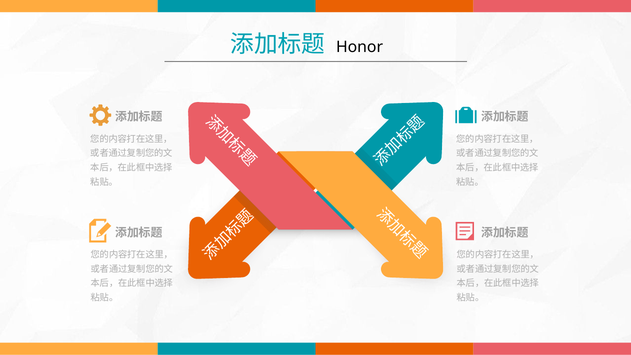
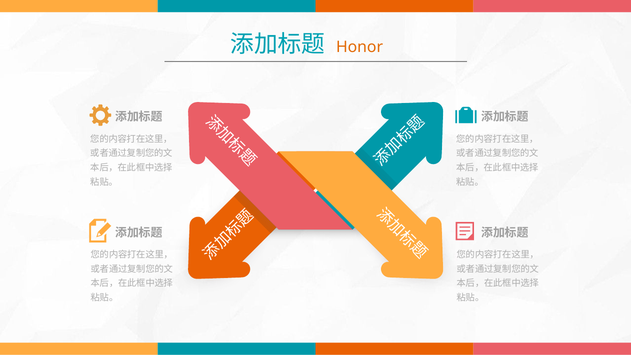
Honor colour: black -> orange
